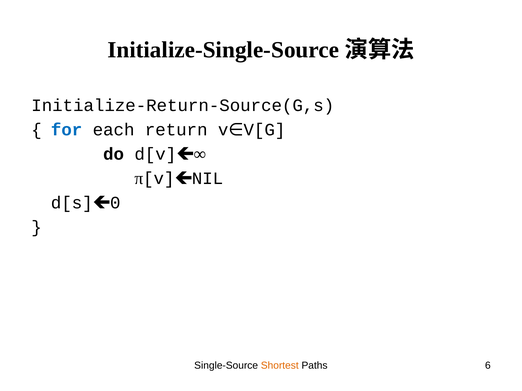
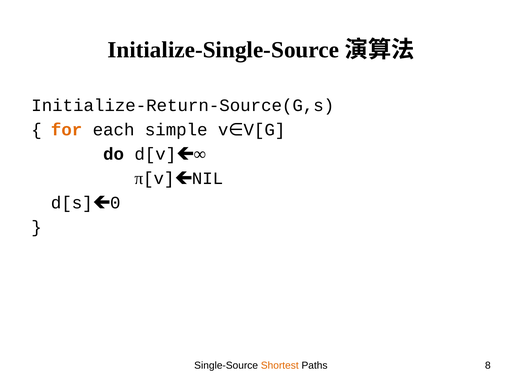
for colour: blue -> orange
return: return -> simple
6: 6 -> 8
